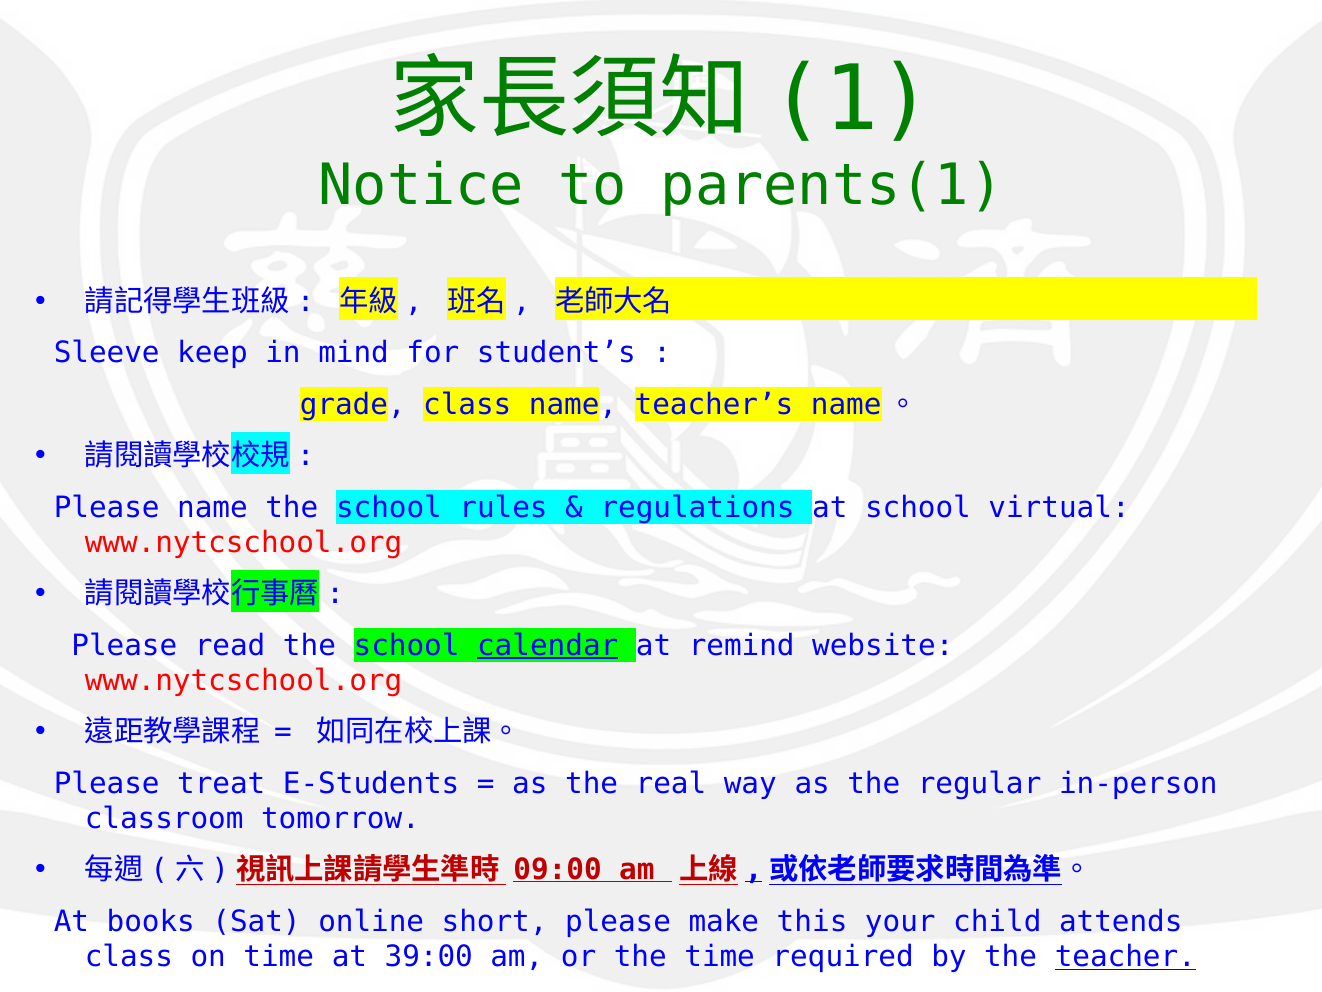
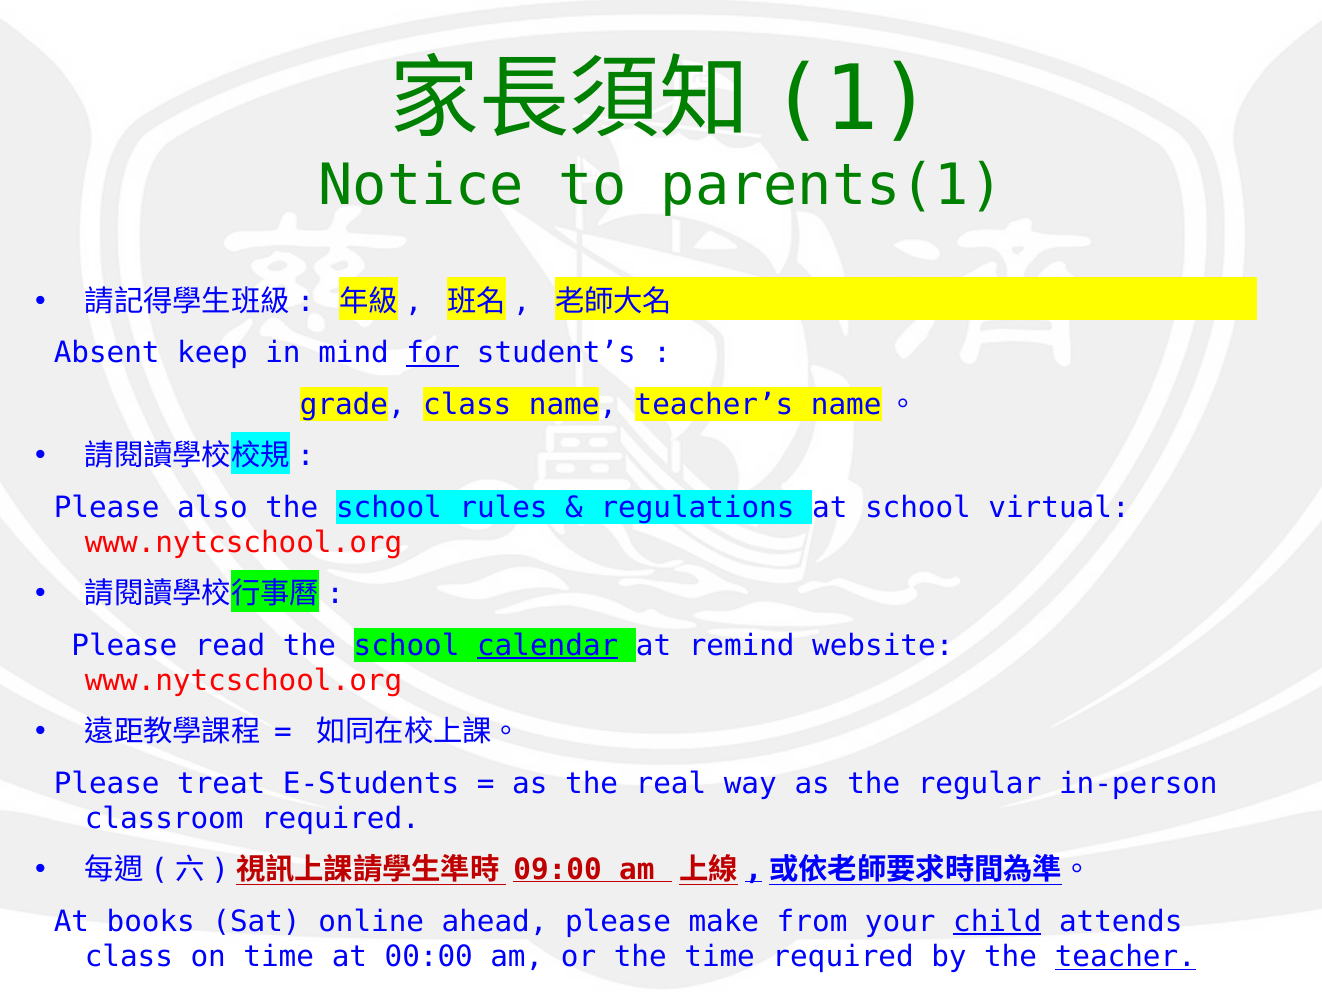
Sleeve: Sleeve -> Absent
for underline: none -> present
Please name: name -> also
classroom tomorrow: tomorrow -> required
short: short -> ahead
this: this -> from
child underline: none -> present
39:00: 39:00 -> 00:00
